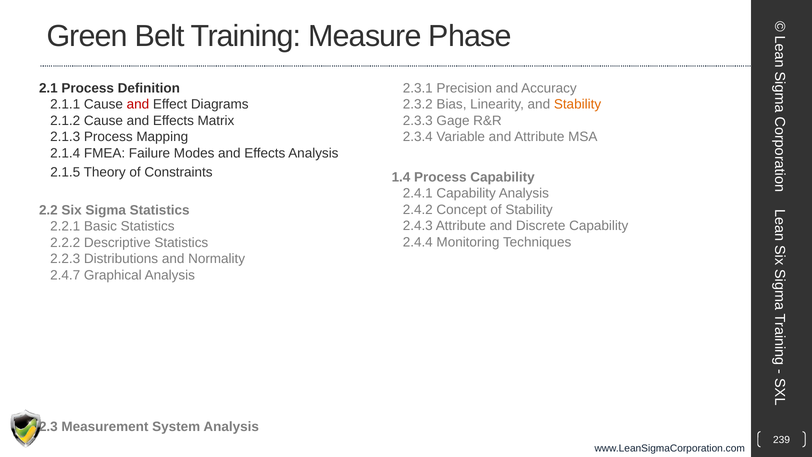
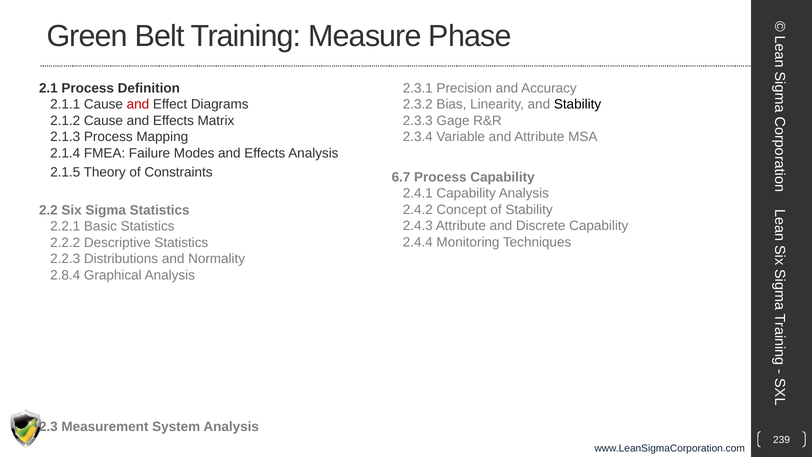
Stability at (578, 104) colour: orange -> black
1.4: 1.4 -> 6.7
2.4.7: 2.4.7 -> 2.8.4
